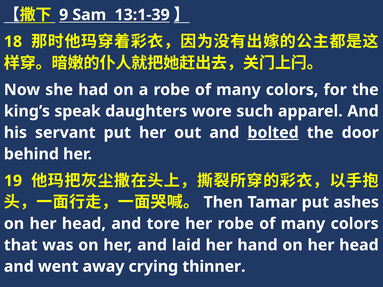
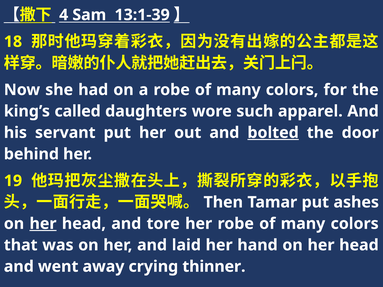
9: 9 -> 4
speak: speak -> called
her at (43, 224) underline: none -> present
